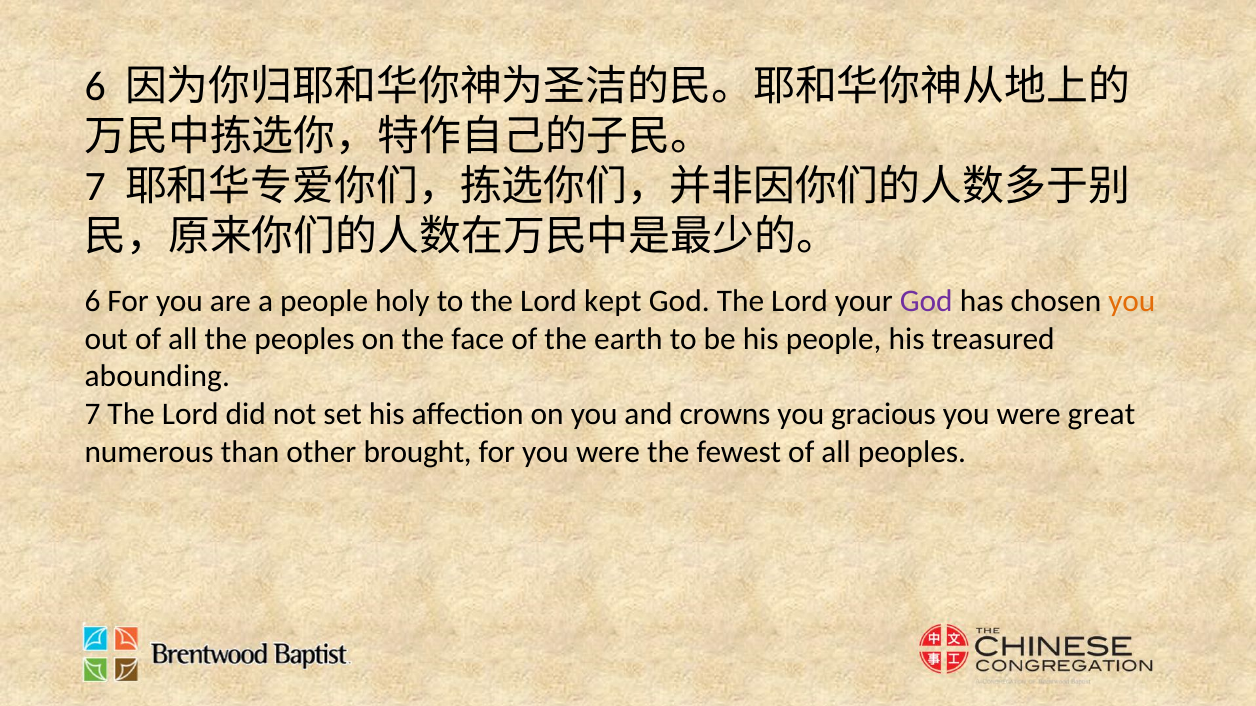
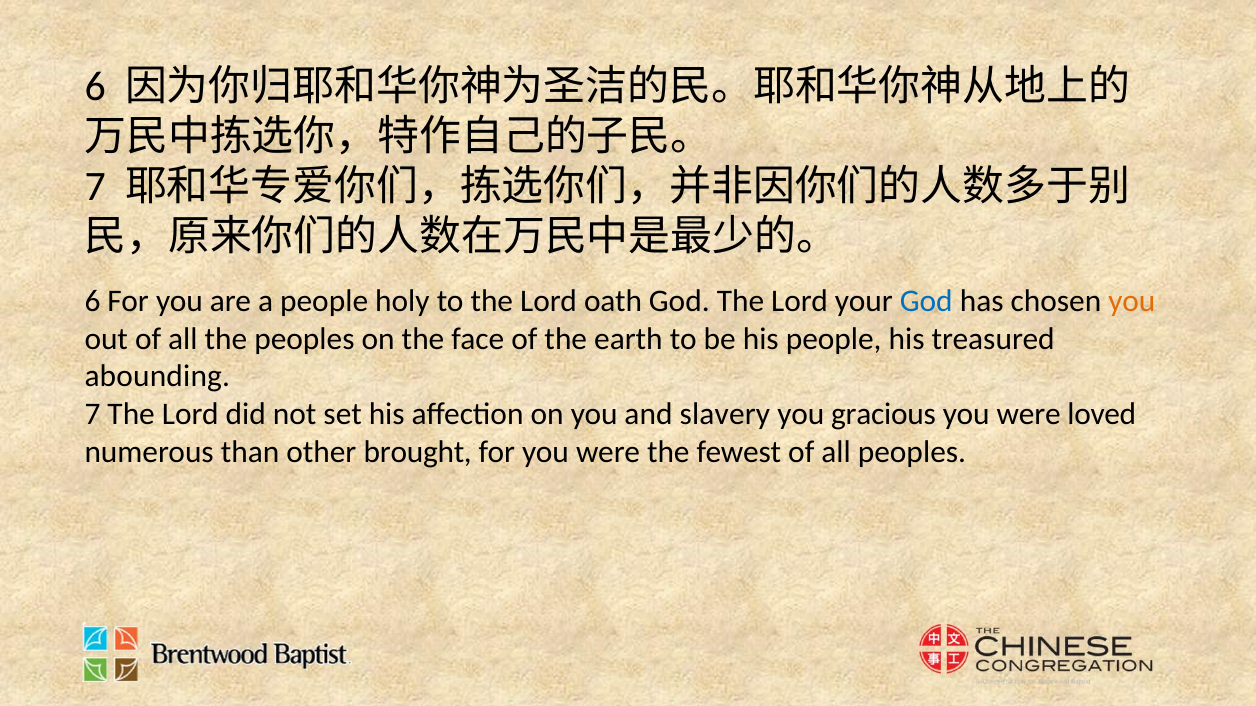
kept: kept -> oath
God at (926, 302) colour: purple -> blue
crowns: crowns -> slavery
great: great -> loved
